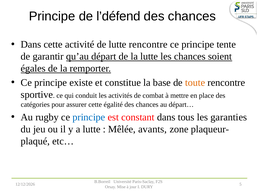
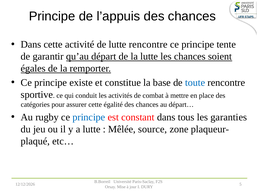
l’défend: l’défend -> l’appuis
toute colour: orange -> blue
avants: avants -> source
